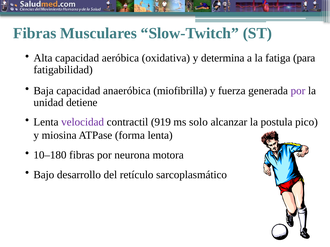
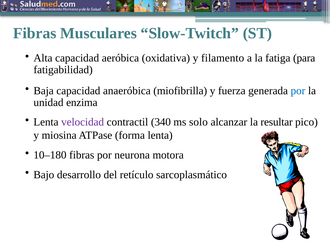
determina: determina -> filamento
por at (298, 91) colour: purple -> blue
detiene: detiene -> enzima
919: 919 -> 340
postula: postula -> resultar
